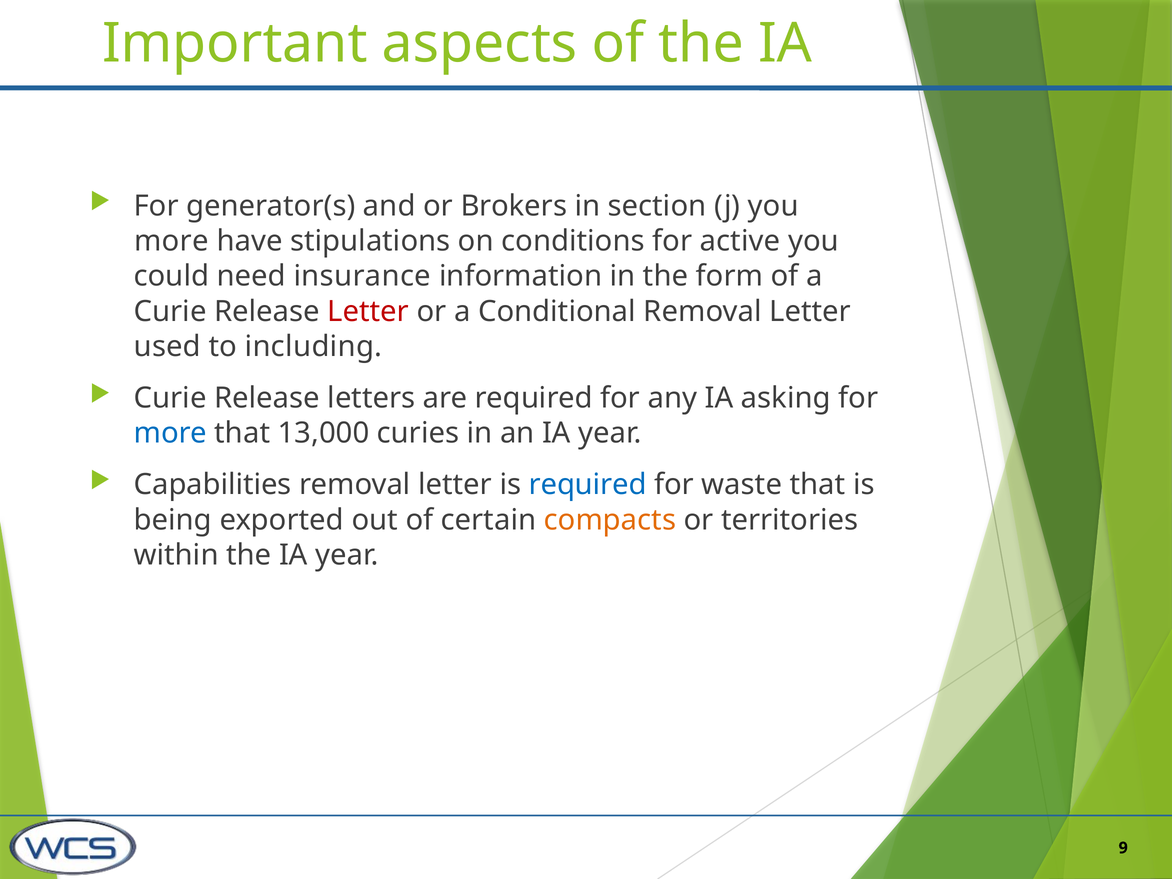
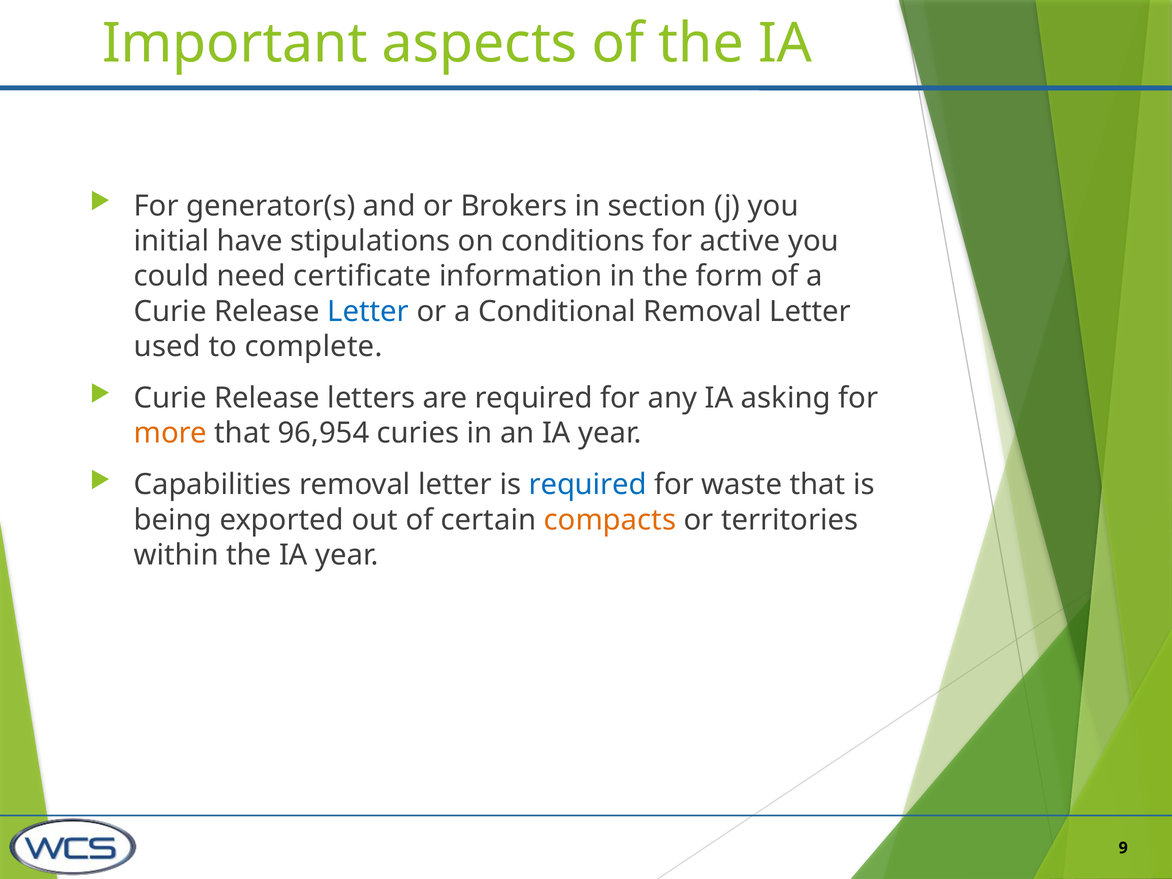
more at (171, 241): more -> initial
insurance: insurance -> certificate
Letter at (368, 311) colour: red -> blue
including: including -> complete
more at (170, 433) colour: blue -> orange
13,000: 13,000 -> 96,954
